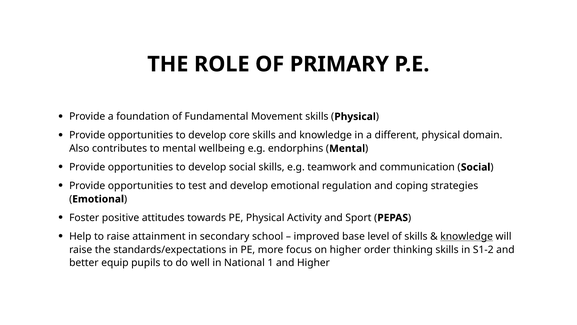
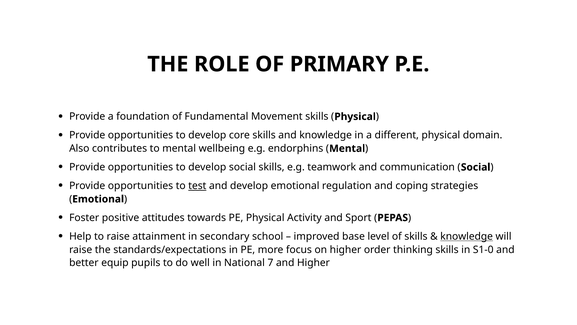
test underline: none -> present
S1-2: S1-2 -> S1-0
1: 1 -> 7
